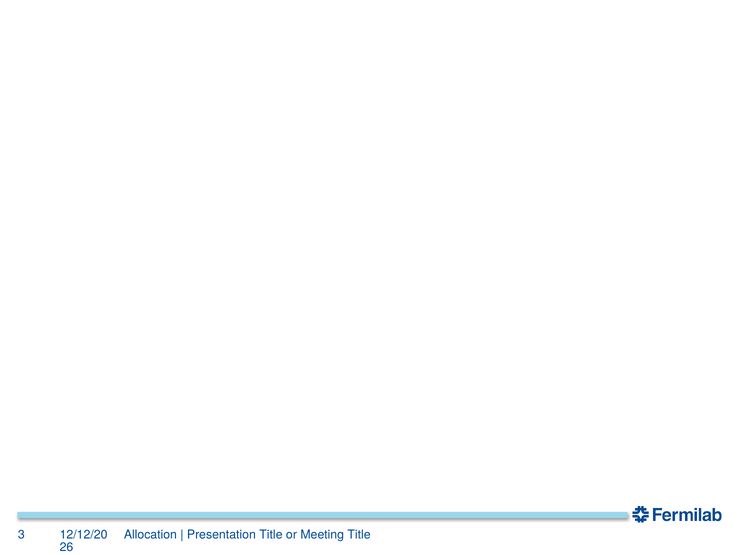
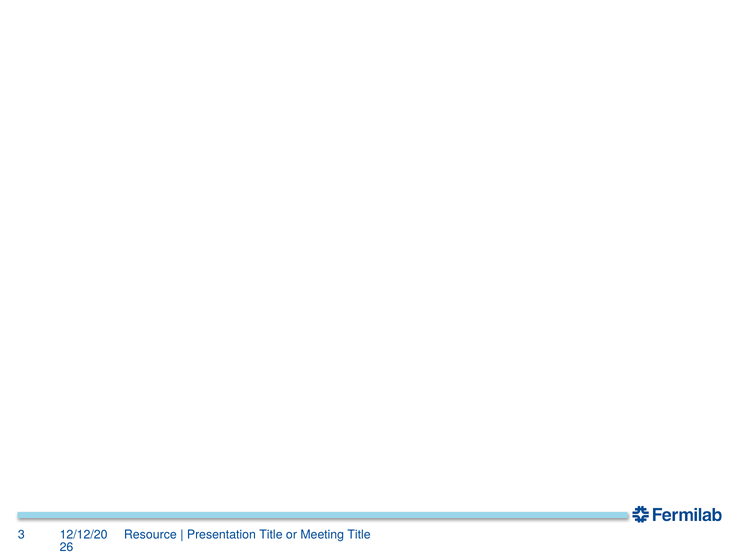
Allocation: Allocation -> Resource
